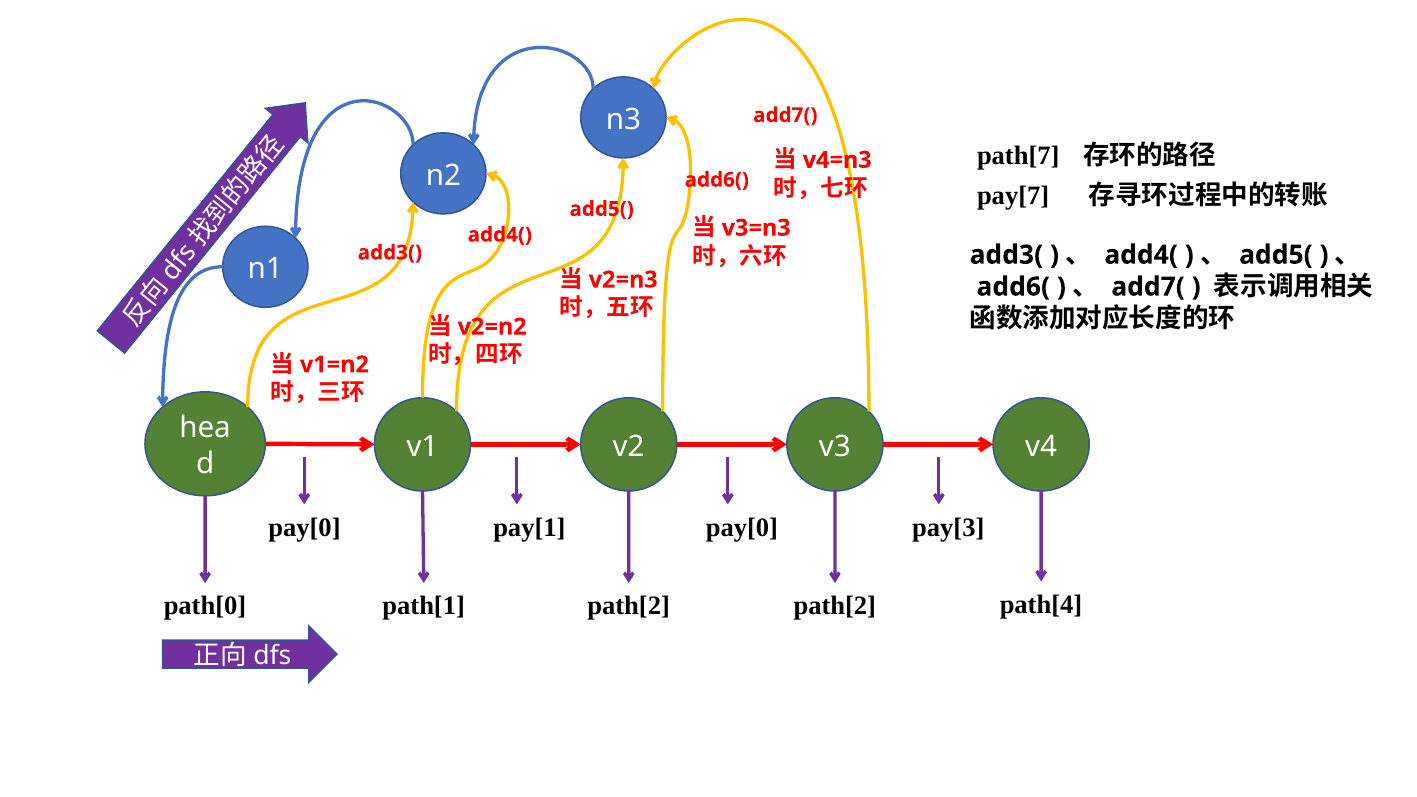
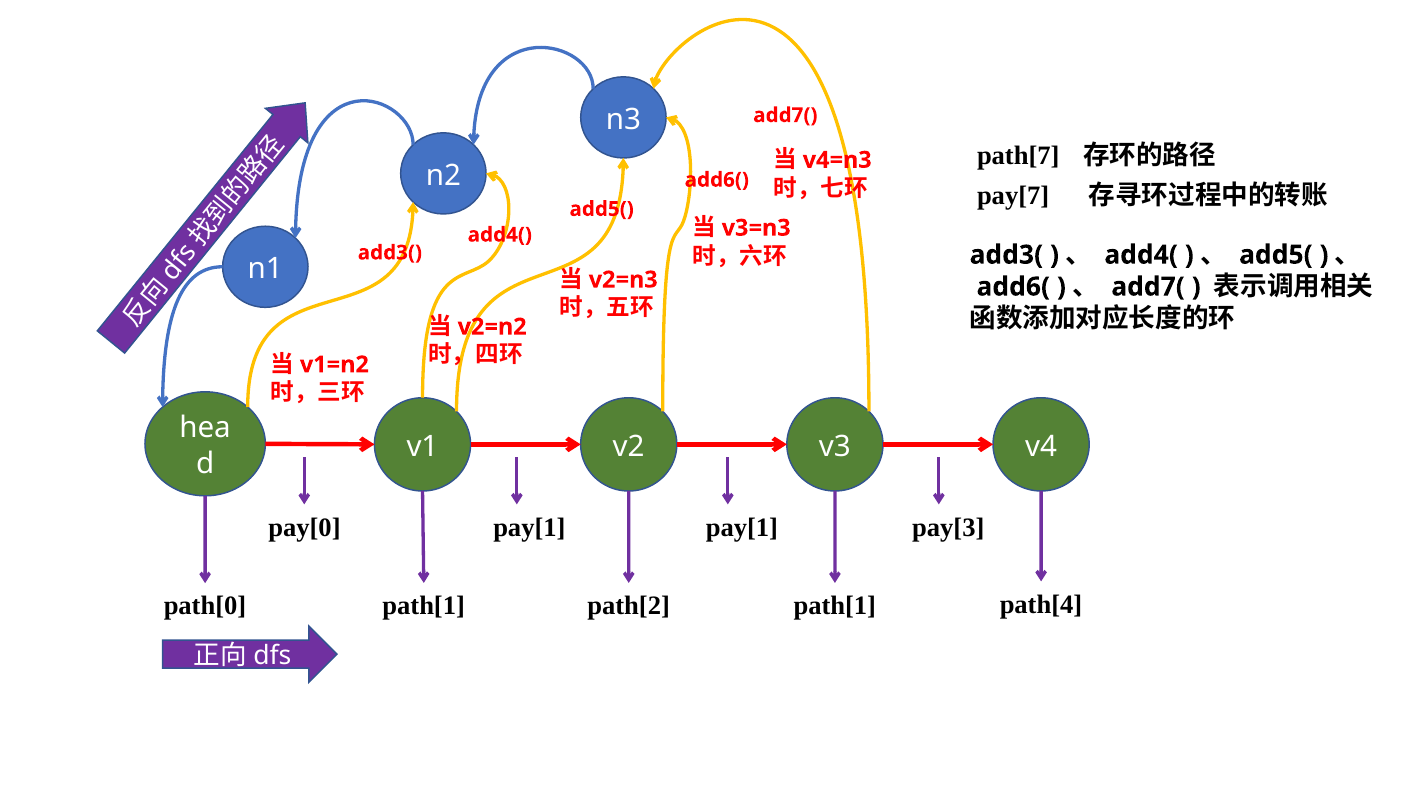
pay[1 pay[0: pay[0 -> pay[1
path[2 path[2: path[2 -> path[1
